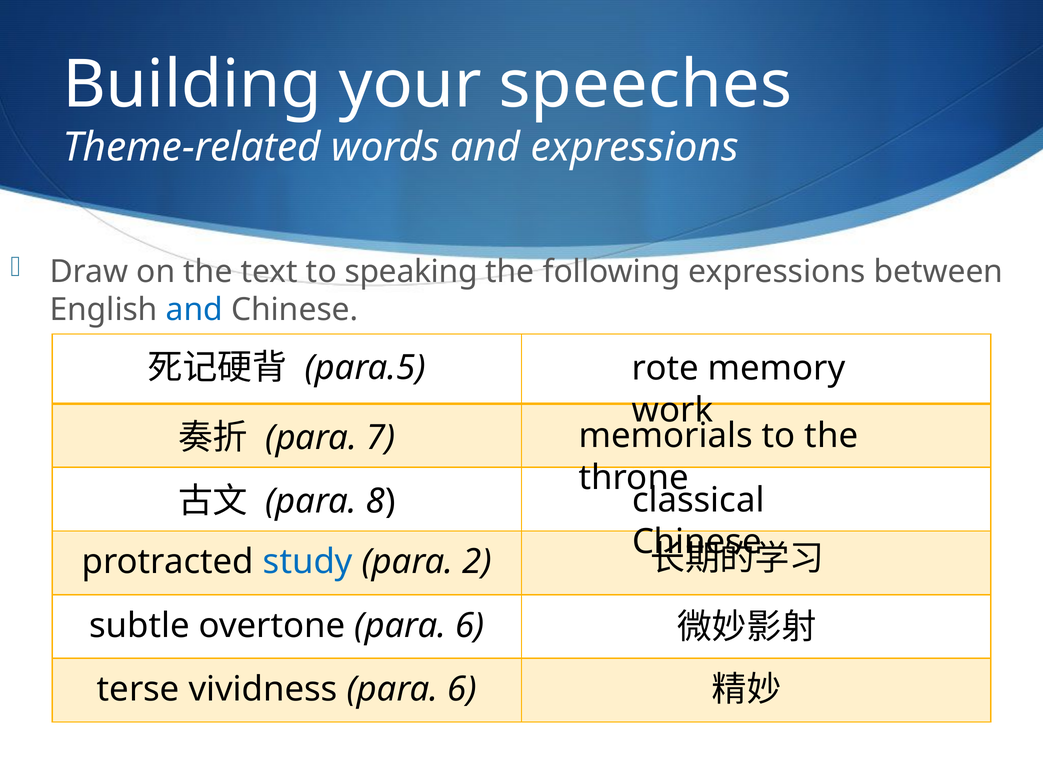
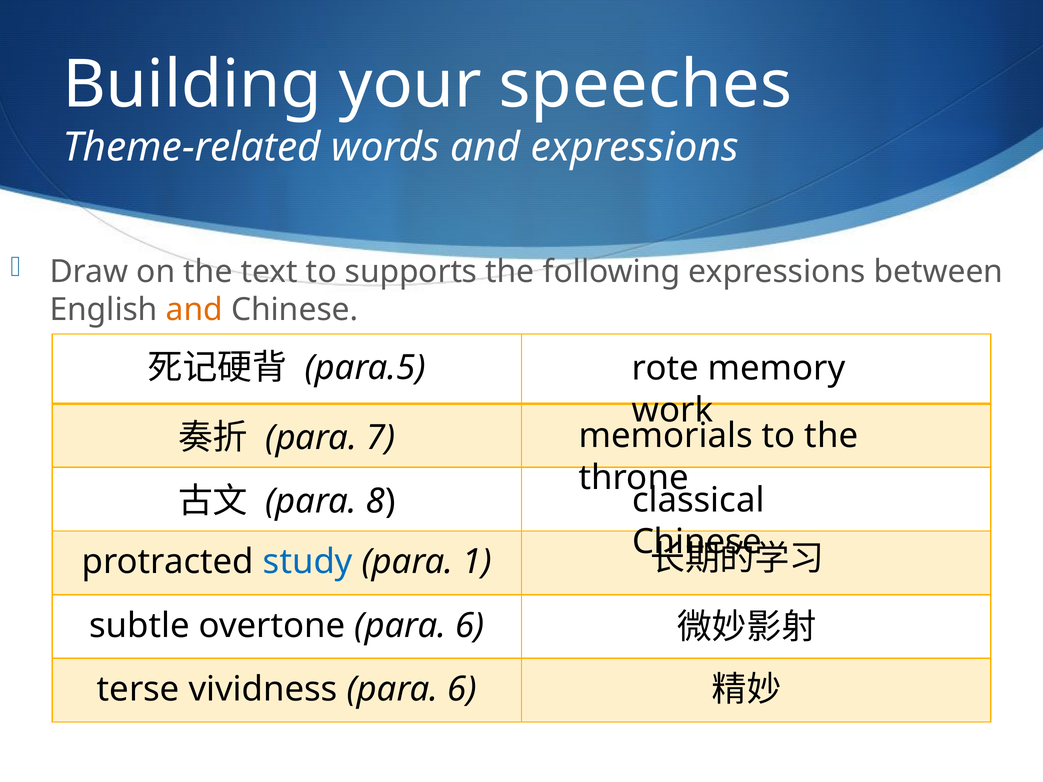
speaking: speaking -> supports
and at (194, 310) colour: blue -> orange
2: 2 -> 1
